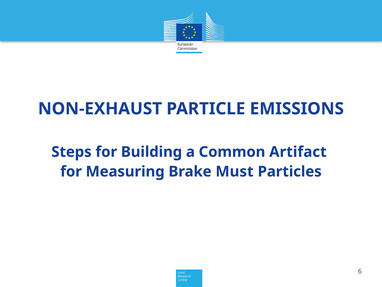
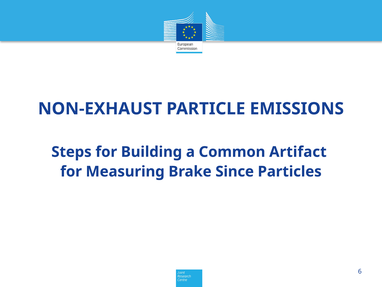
Must: Must -> Since
